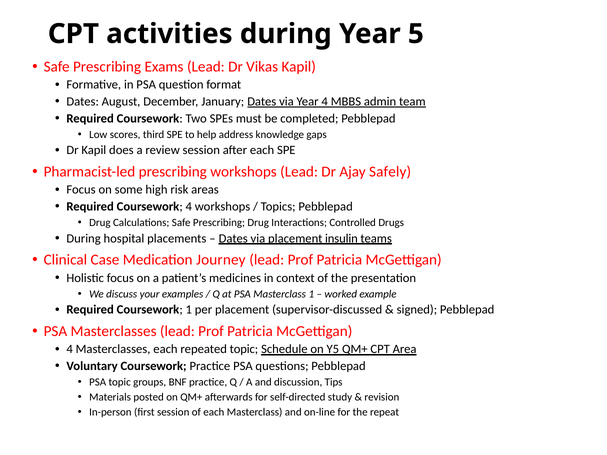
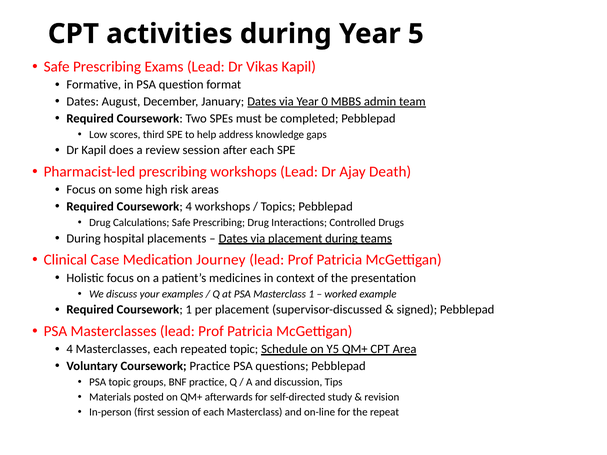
Year 4: 4 -> 0
Safely: Safely -> Death
placement insulin: insulin -> during
